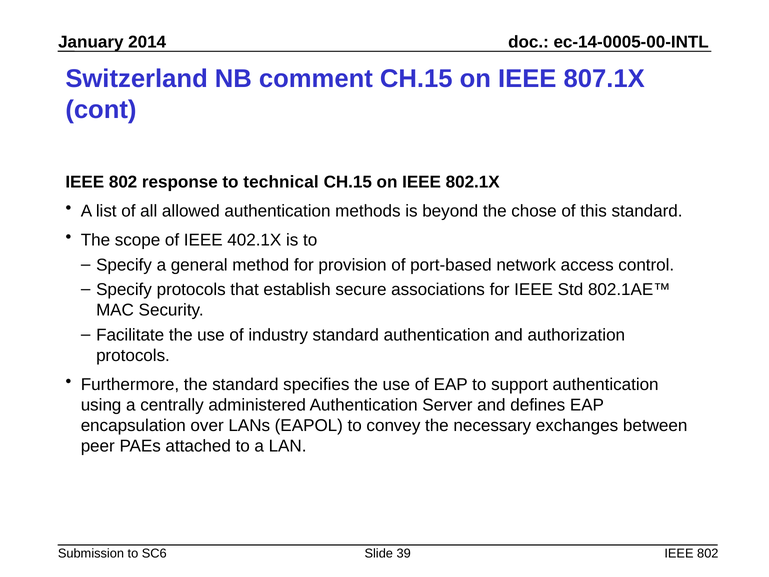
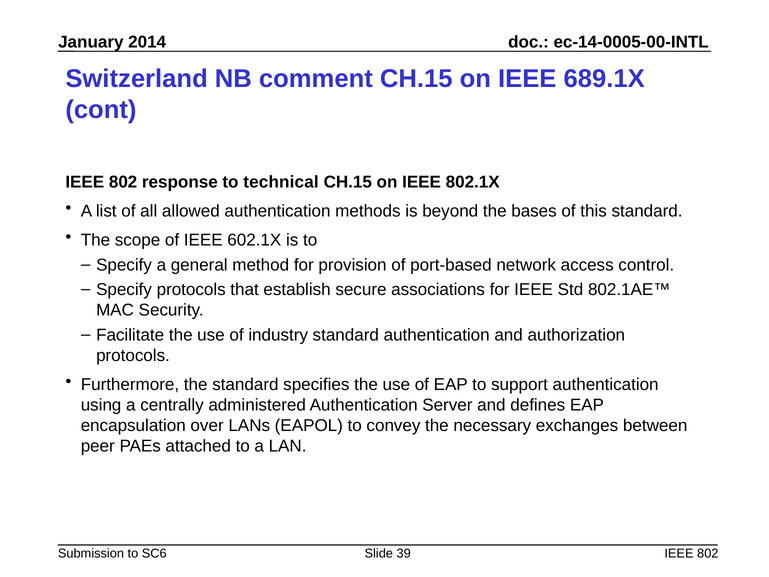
807.1X: 807.1X -> 689.1X
chose: chose -> bases
402.1X: 402.1X -> 602.1X
